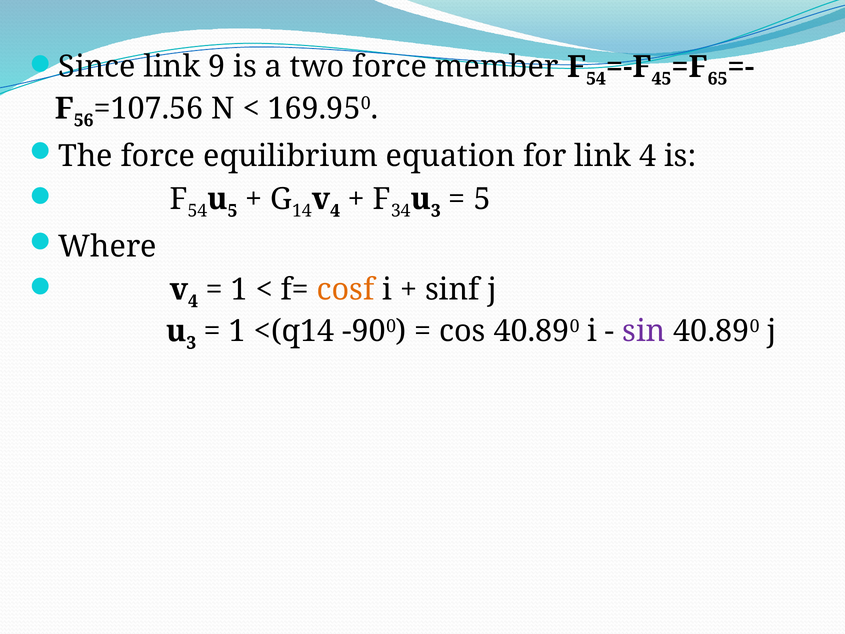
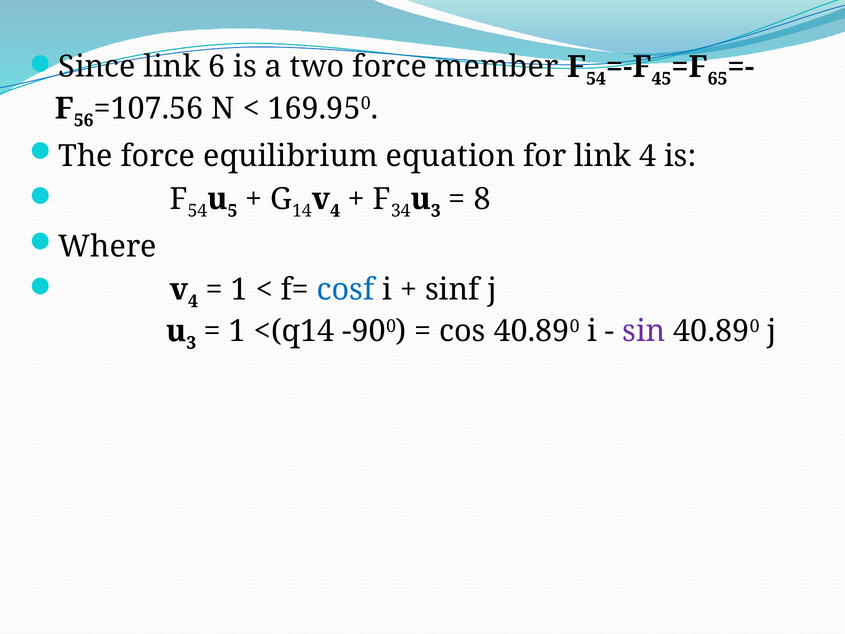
9: 9 -> 6
5 at (482, 199): 5 -> 8
cosf colour: orange -> blue
